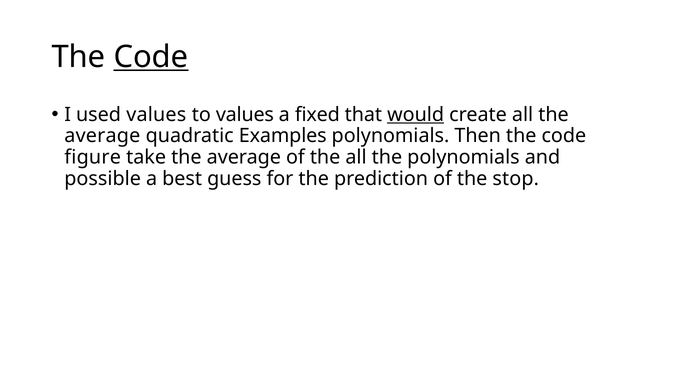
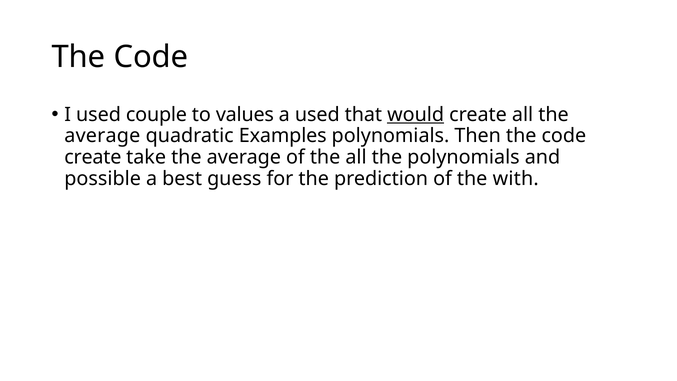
Code at (151, 57) underline: present -> none
used values: values -> couple
a fixed: fixed -> used
figure at (93, 157): figure -> create
stop: stop -> with
